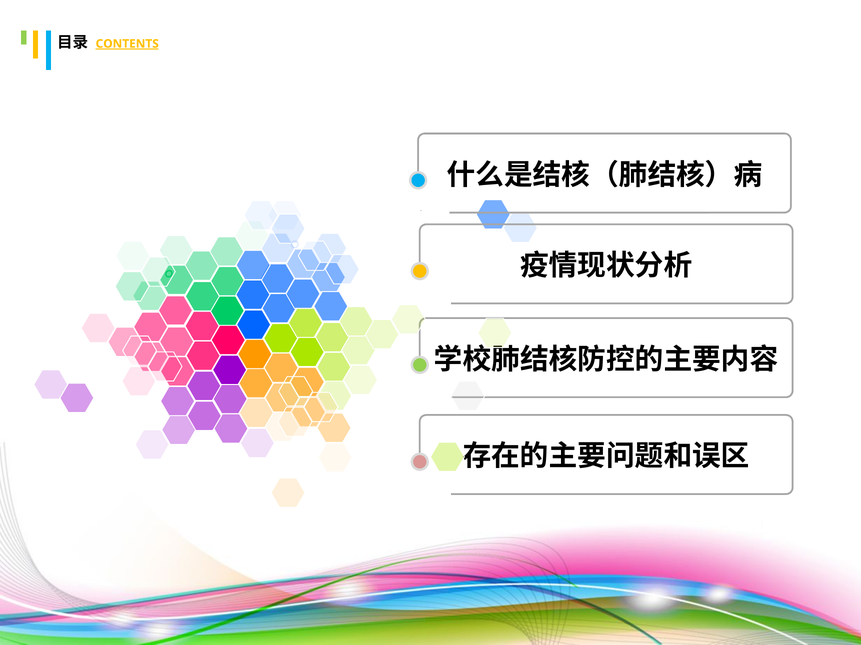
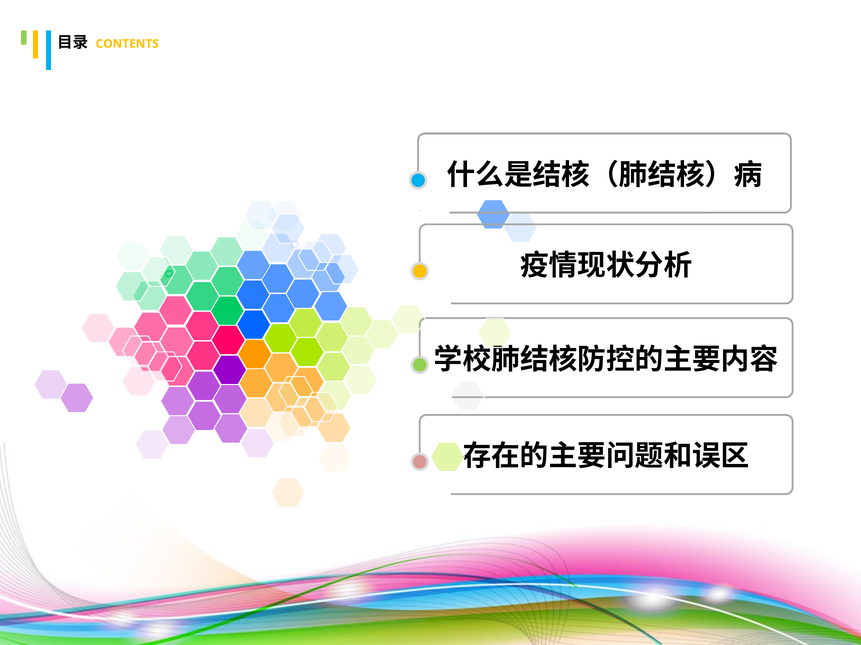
CONTENTS underline: present -> none
